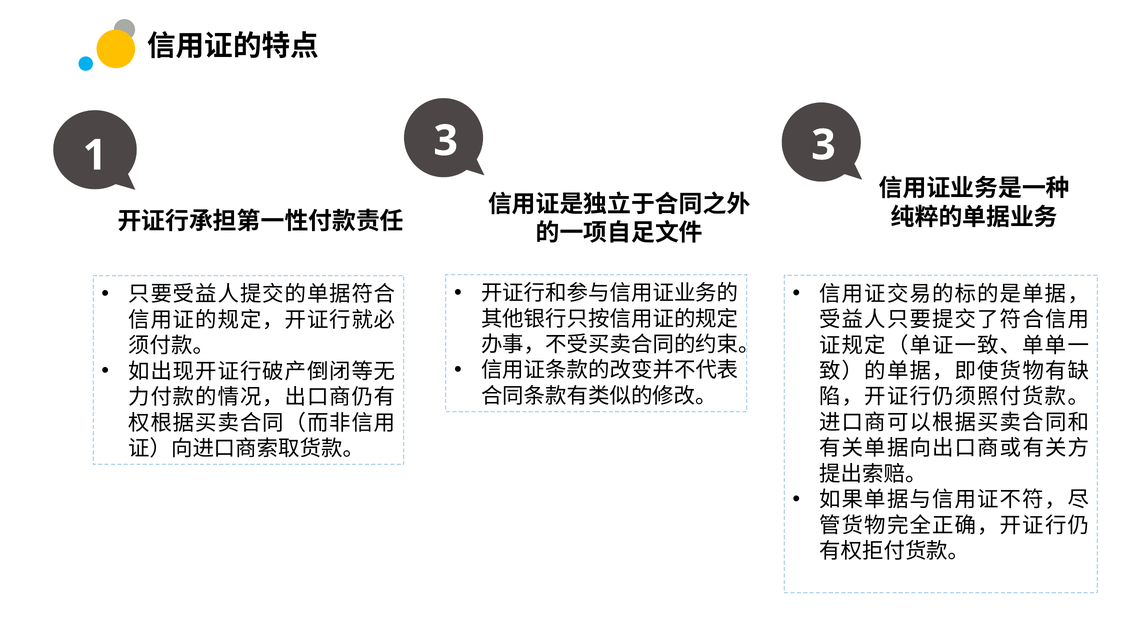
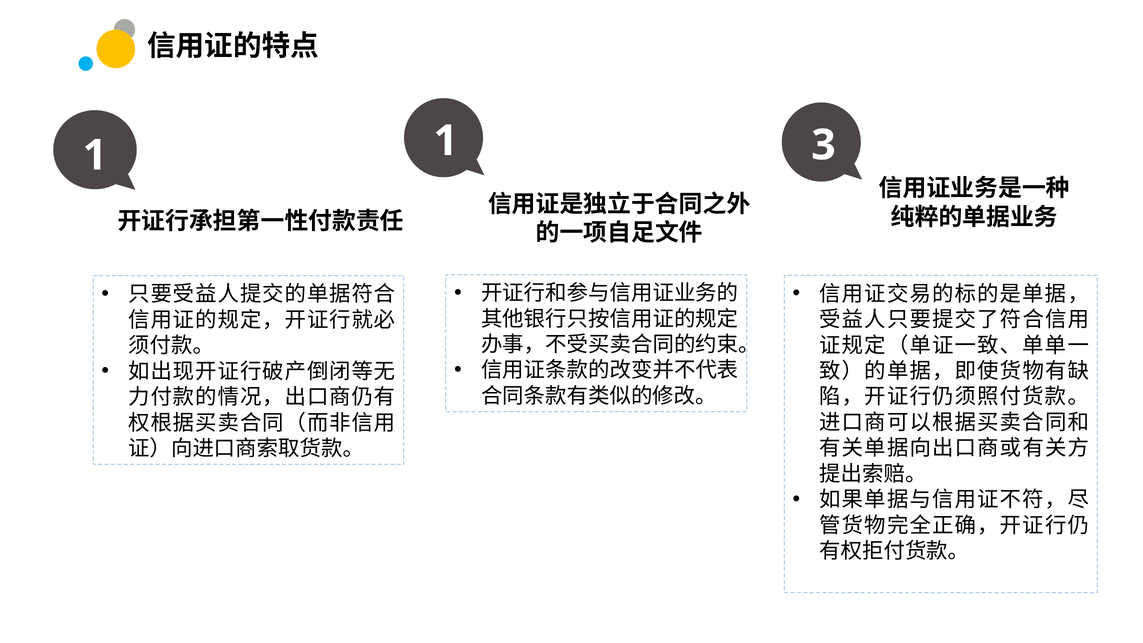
1 3: 3 -> 1
